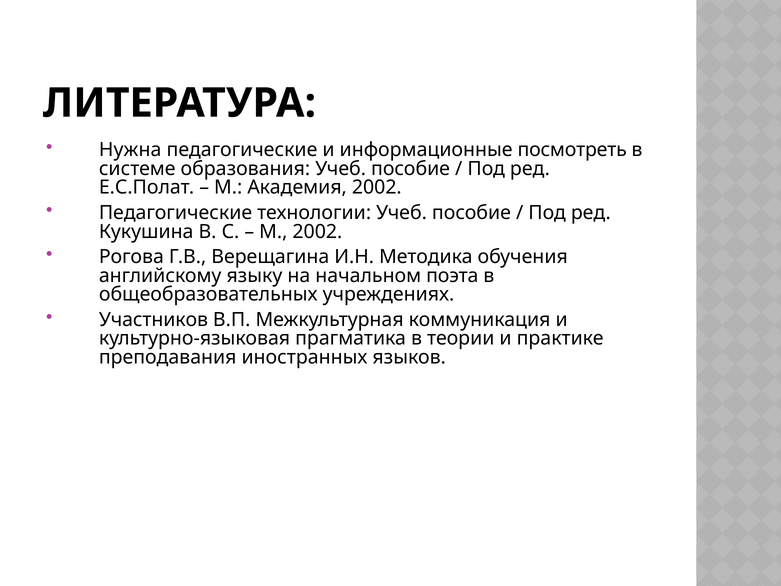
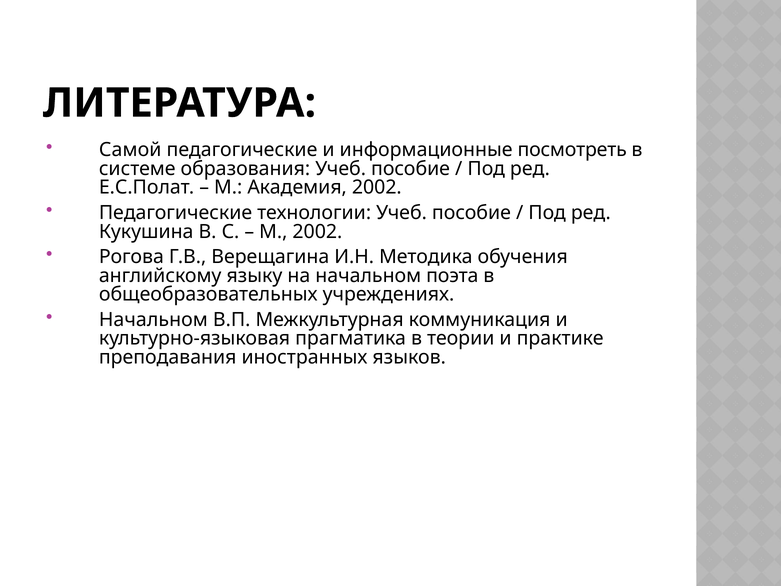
Нужна: Нужна -> Самой
Участников at (153, 320): Участников -> Начальном
